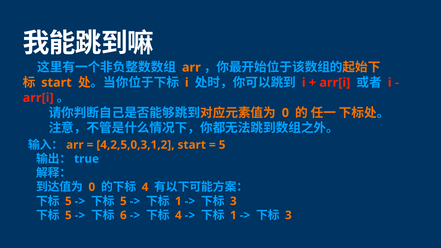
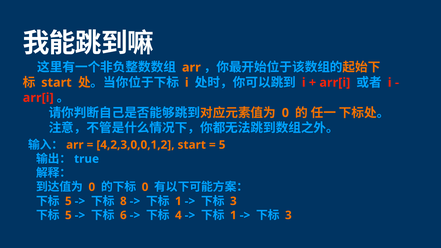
4,2,5,0,3,1,2: 4,2,5,0,3,1,2 -> 4,2,3,0,0,1,2
4 at (145, 187): 4 -> 0
5 at (123, 201): 5 -> 8
